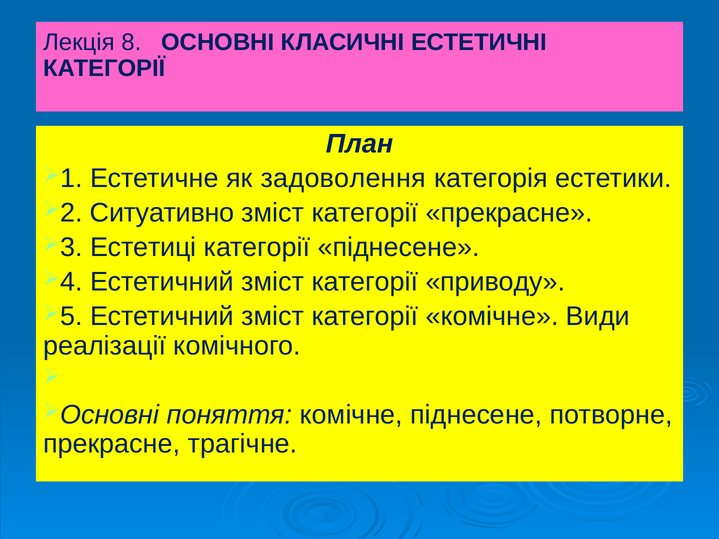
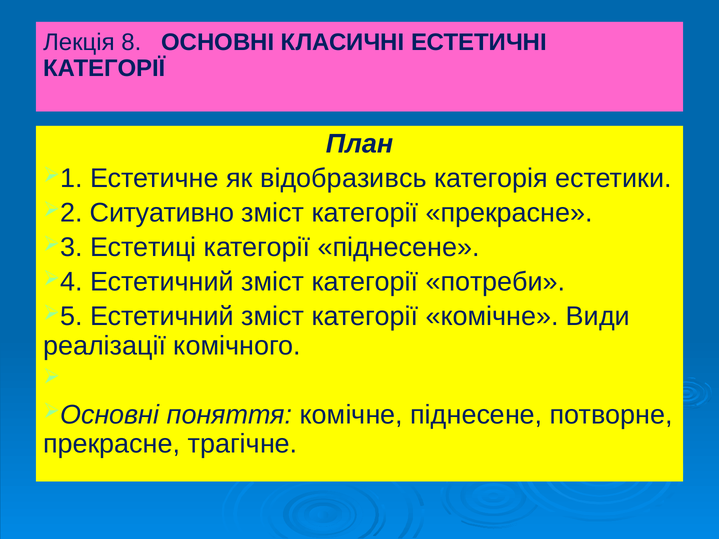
задоволення: задоволення -> відобразивсь
приводу: приводу -> потреби
